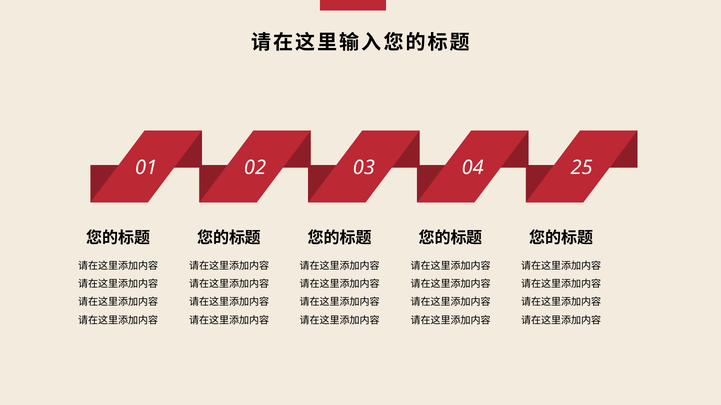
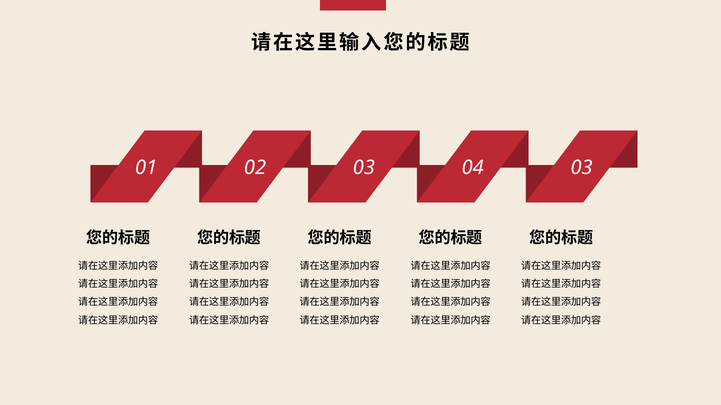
04 25: 25 -> 03
